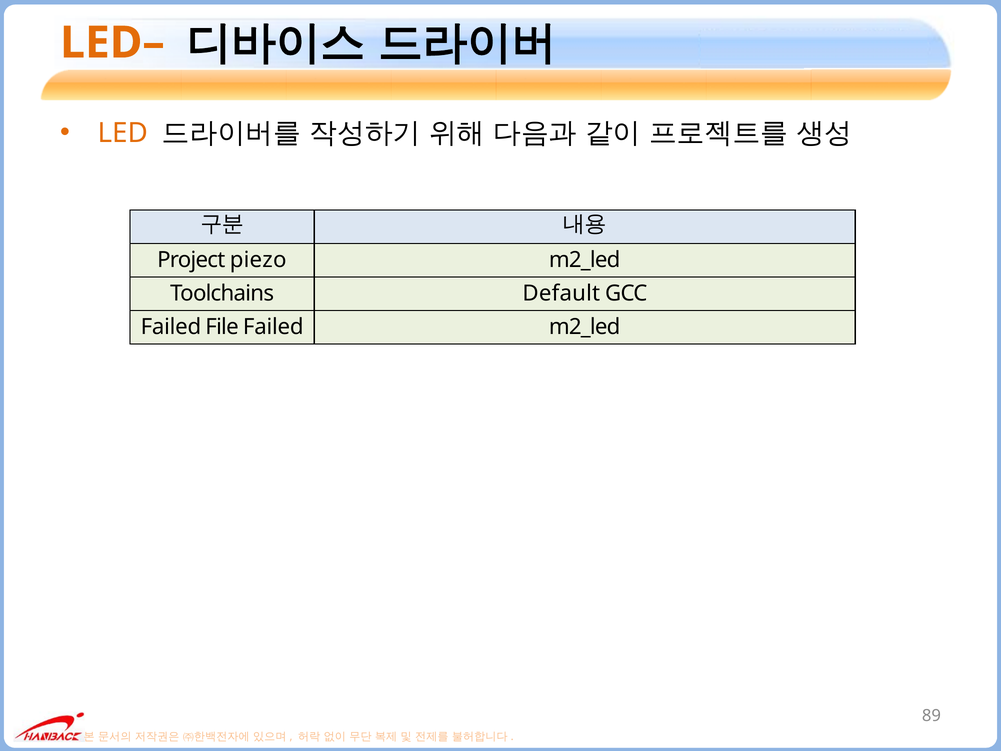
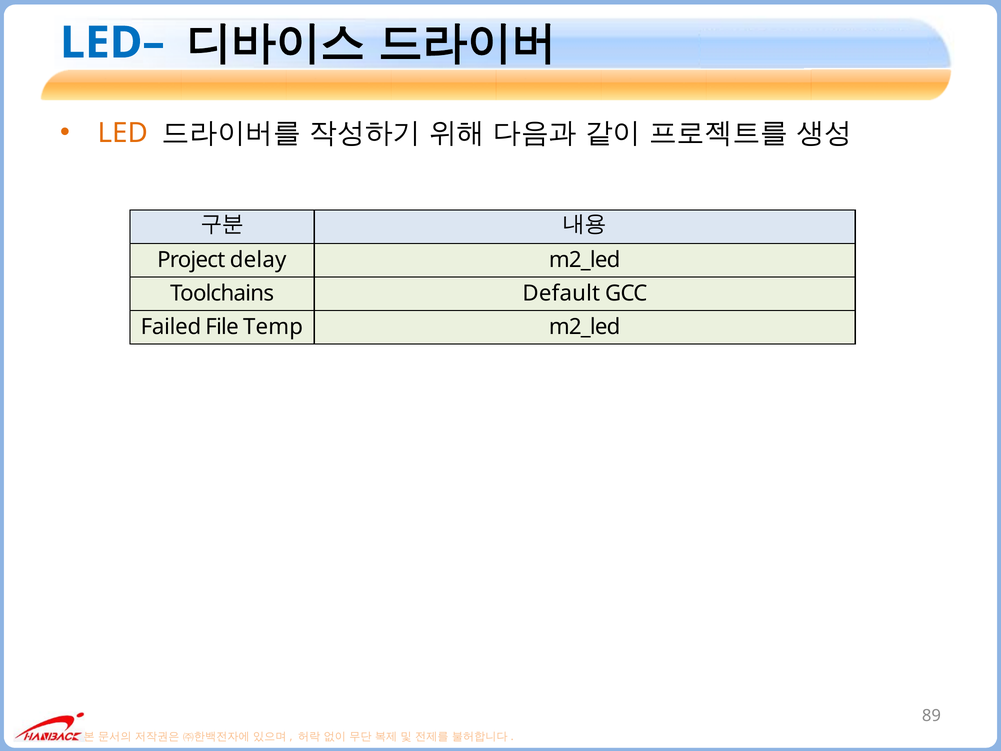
LED– colour: orange -> blue
piezo: piezo -> delay
File Failed: Failed -> Temp
